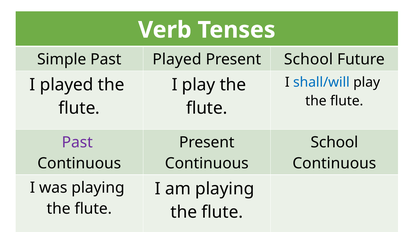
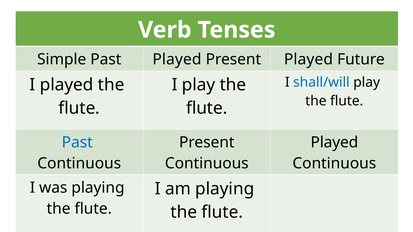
Present School: School -> Played
Past at (77, 143) colour: purple -> blue
School at (334, 143): School -> Played
